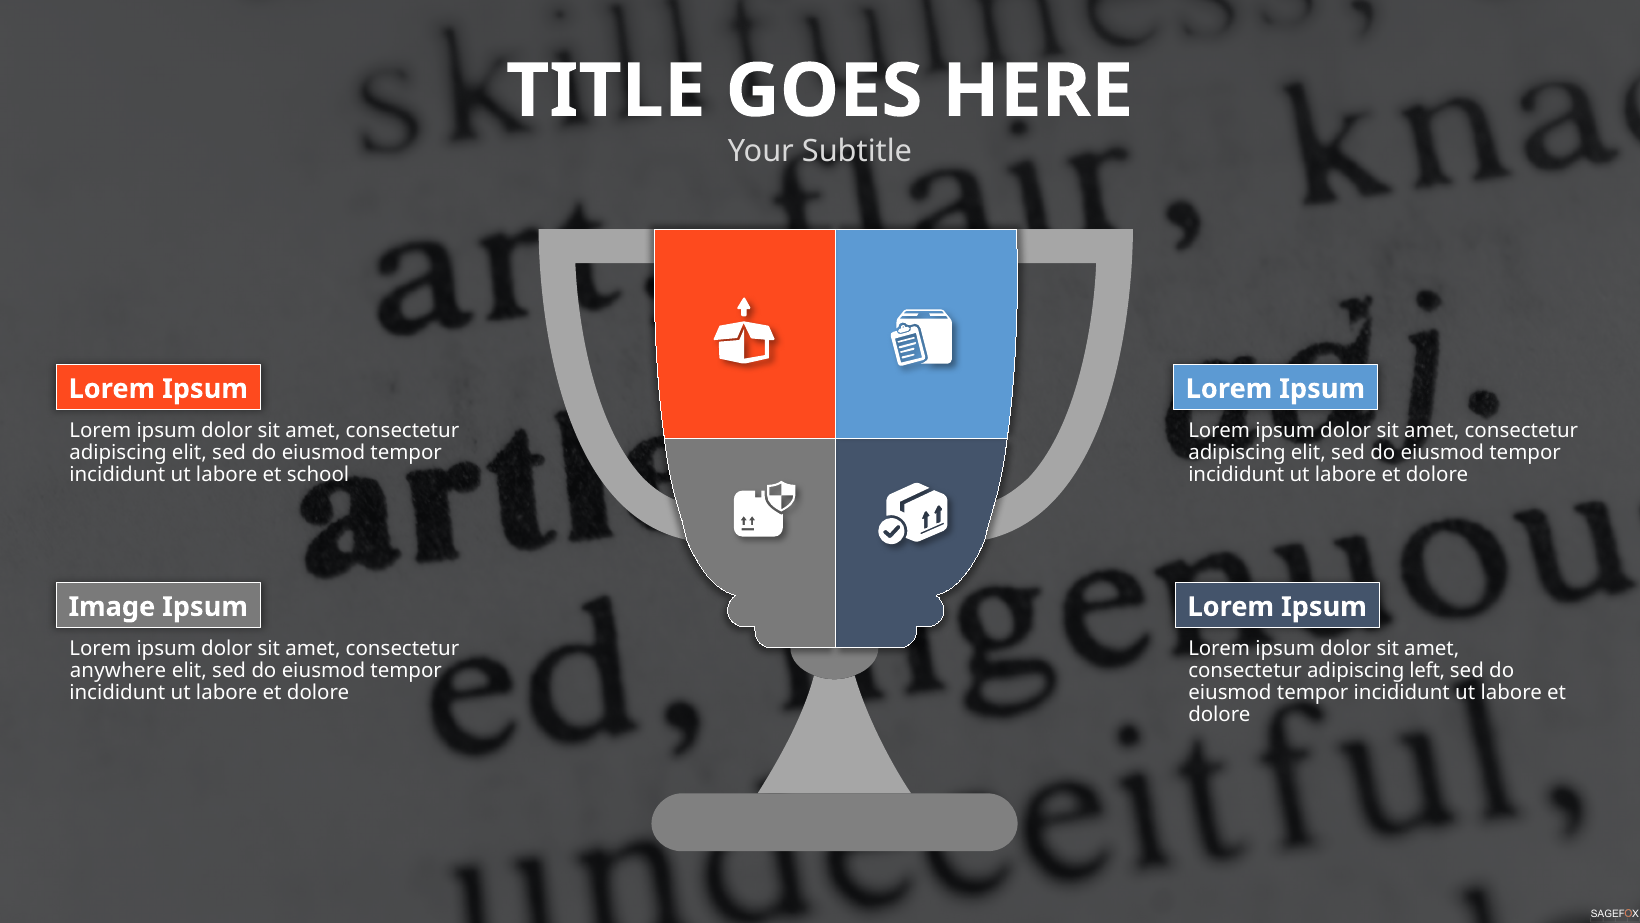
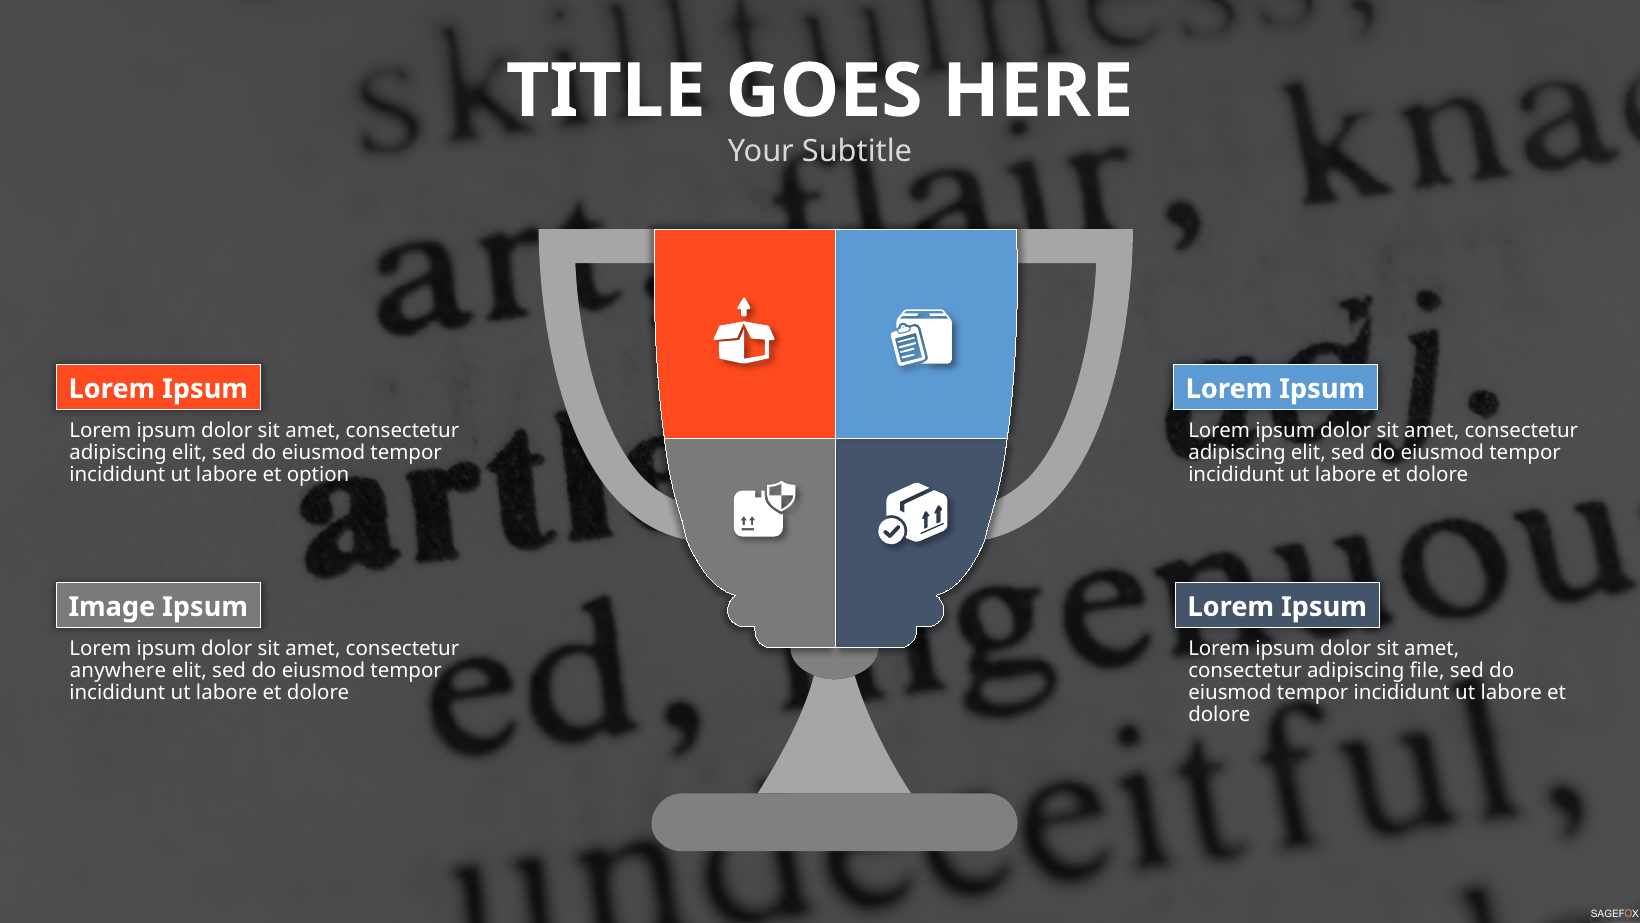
school: school -> option
left: left -> file
